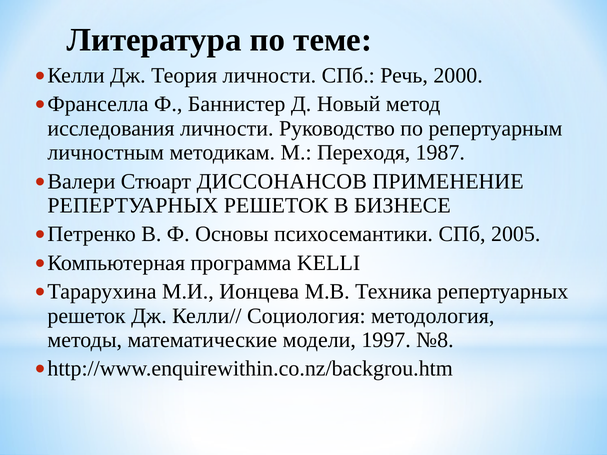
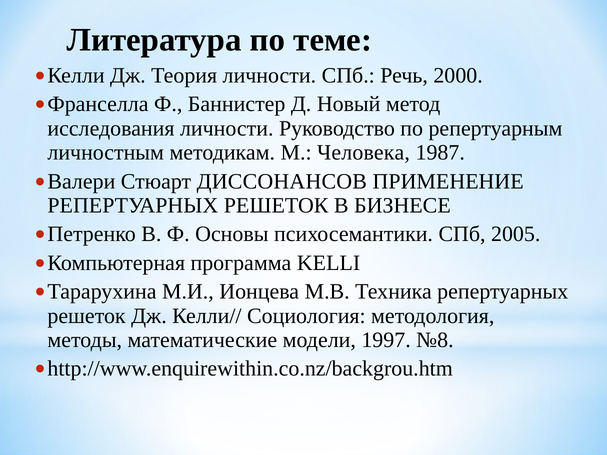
Переходя: Переходя -> Человека
